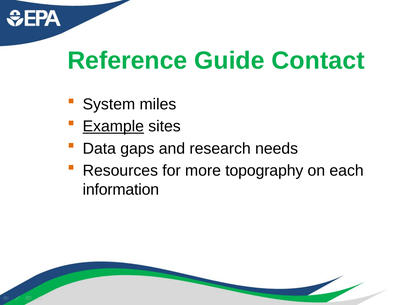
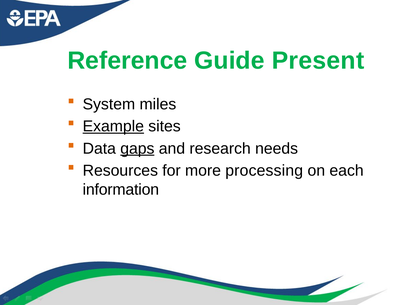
Contact: Contact -> Present
gaps underline: none -> present
topography: topography -> processing
